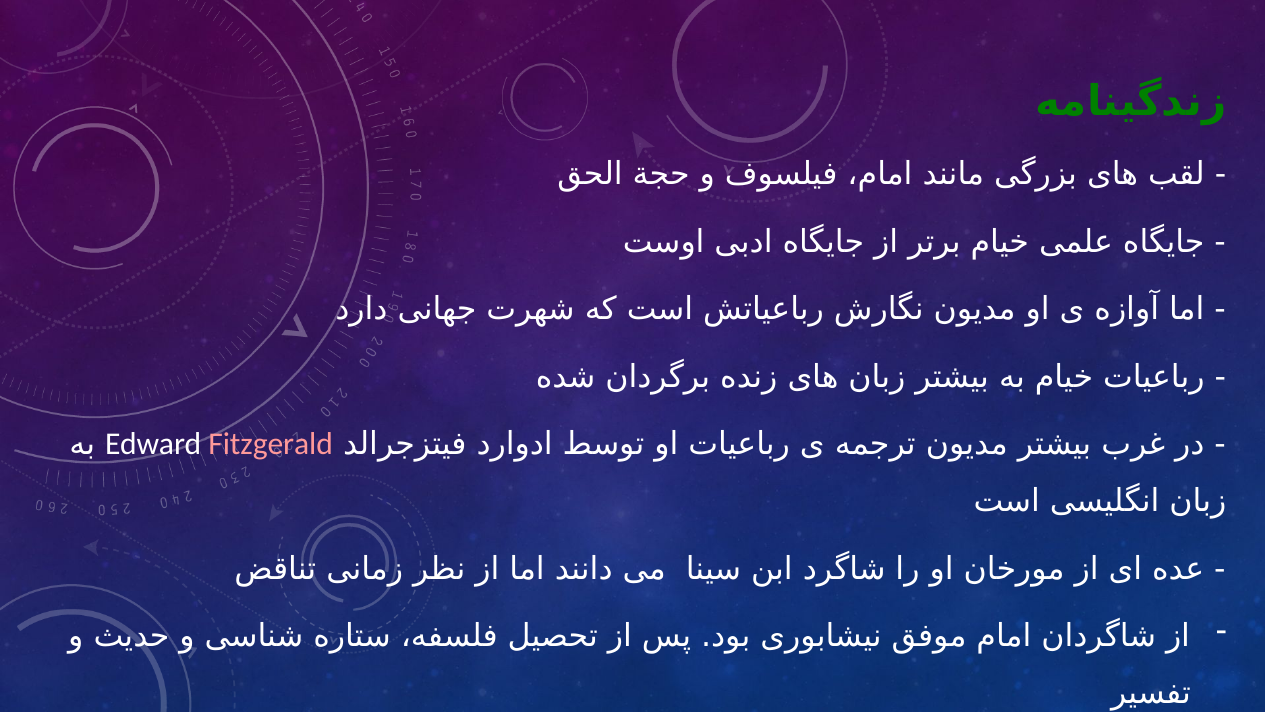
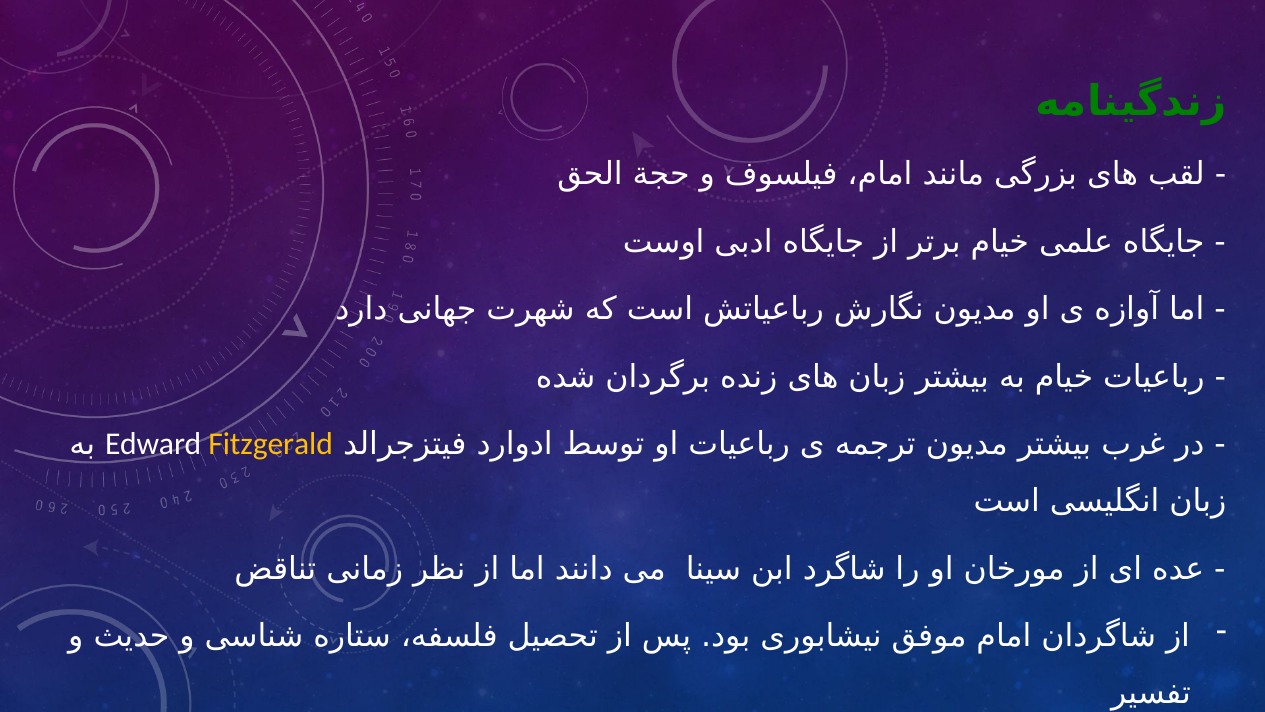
Fitzgerald colour: pink -> yellow
